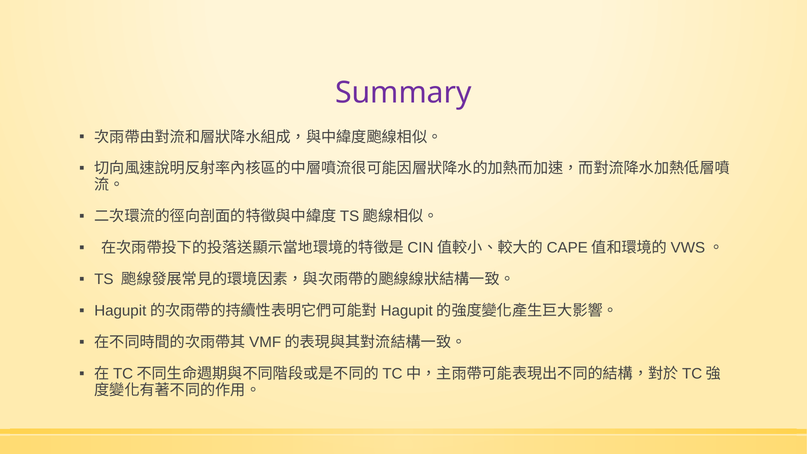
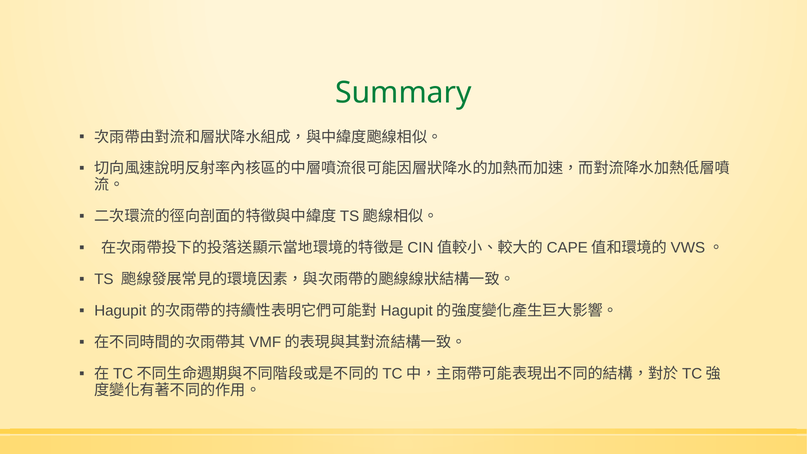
Summary colour: purple -> green
